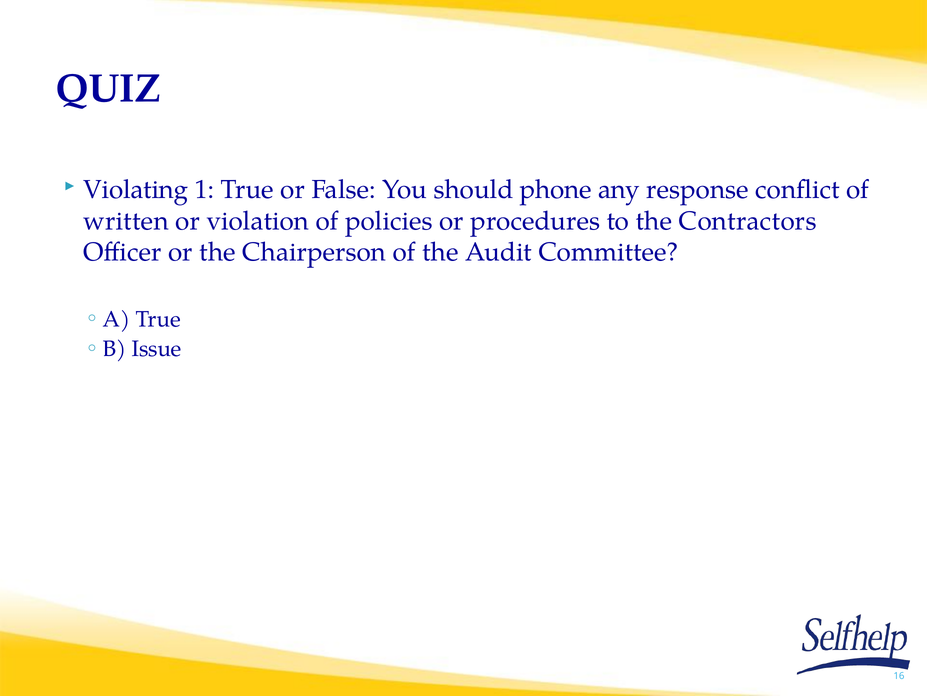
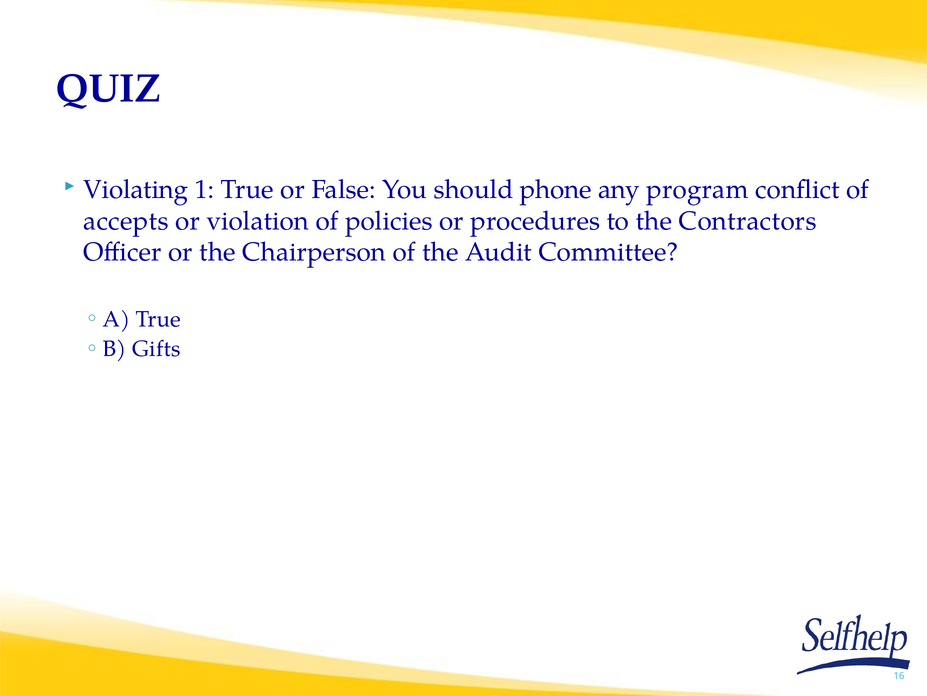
response: response -> program
written: written -> accepts
Issue: Issue -> Gifts
